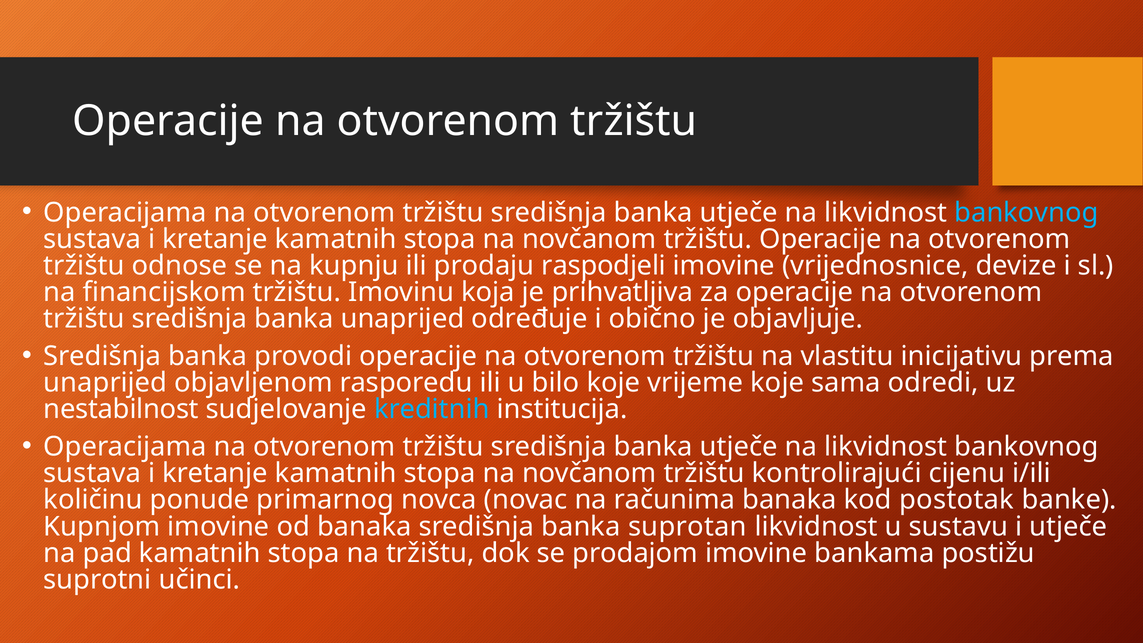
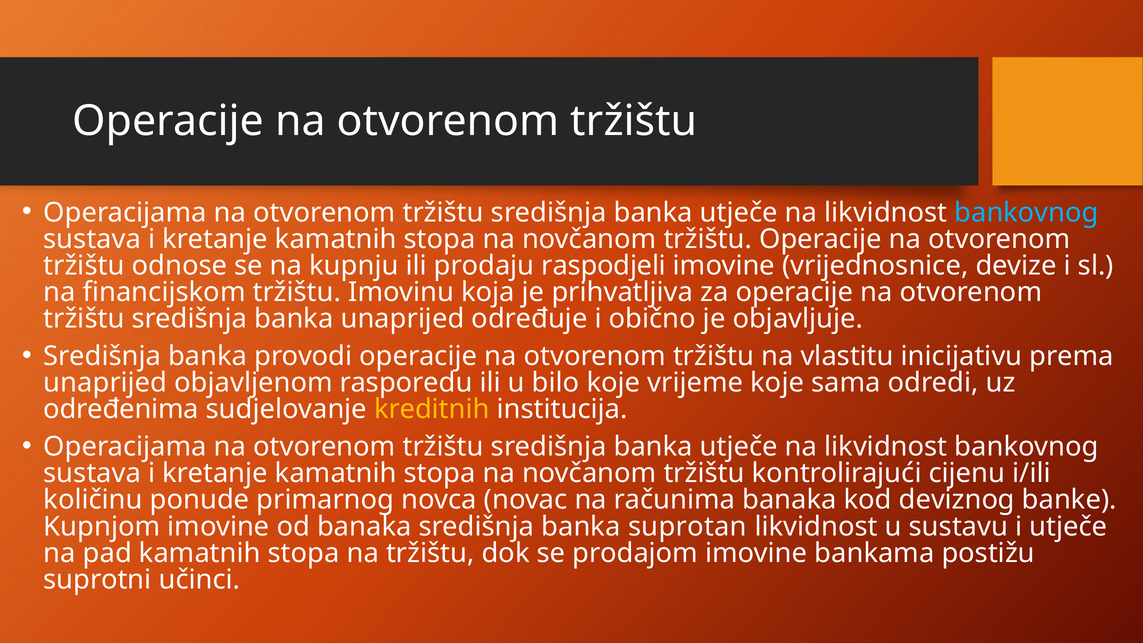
nestabilnost: nestabilnost -> određenima
kreditnih colour: light blue -> yellow
postotak: postotak -> deviznog
